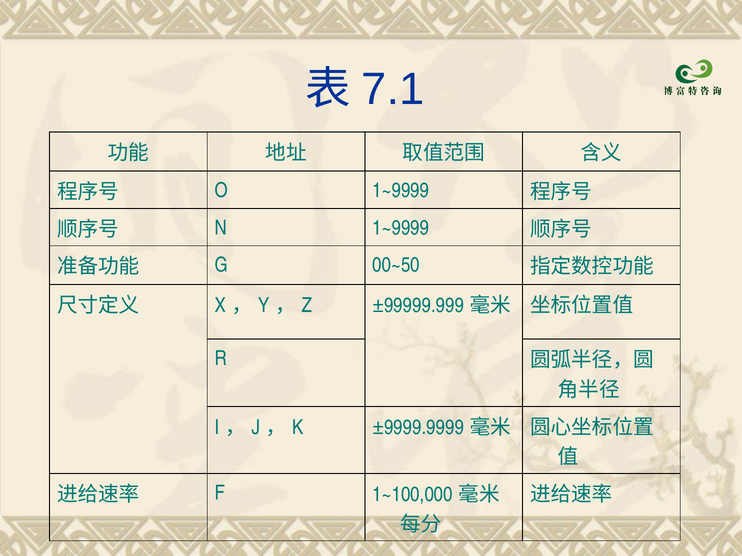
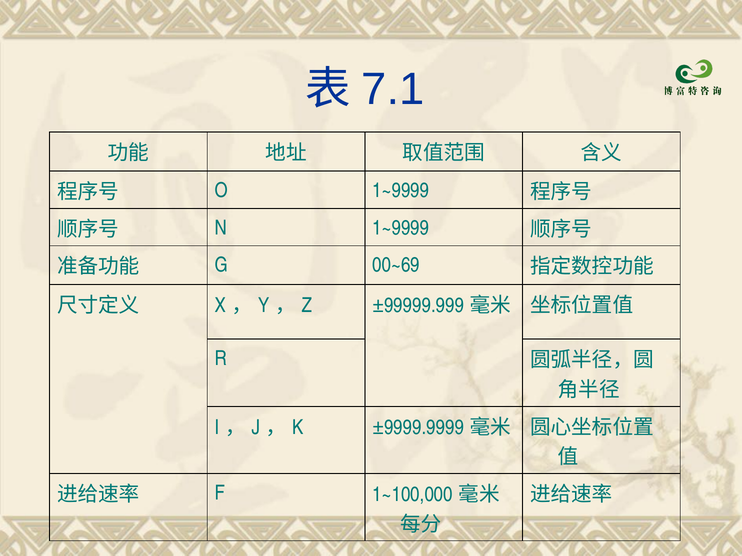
00~50: 00~50 -> 00~69
